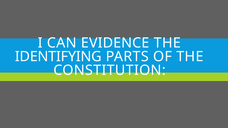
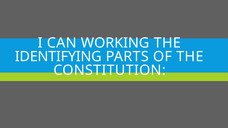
EVIDENCE: EVIDENCE -> WORKING
